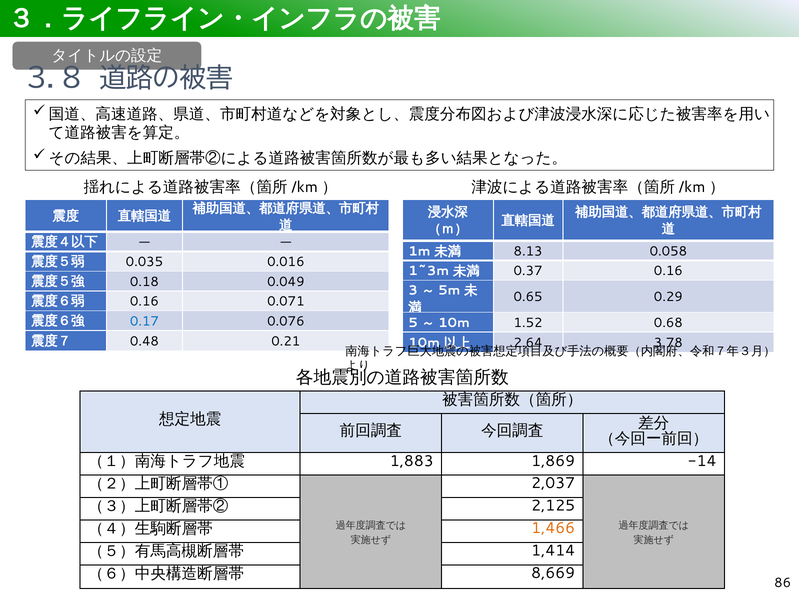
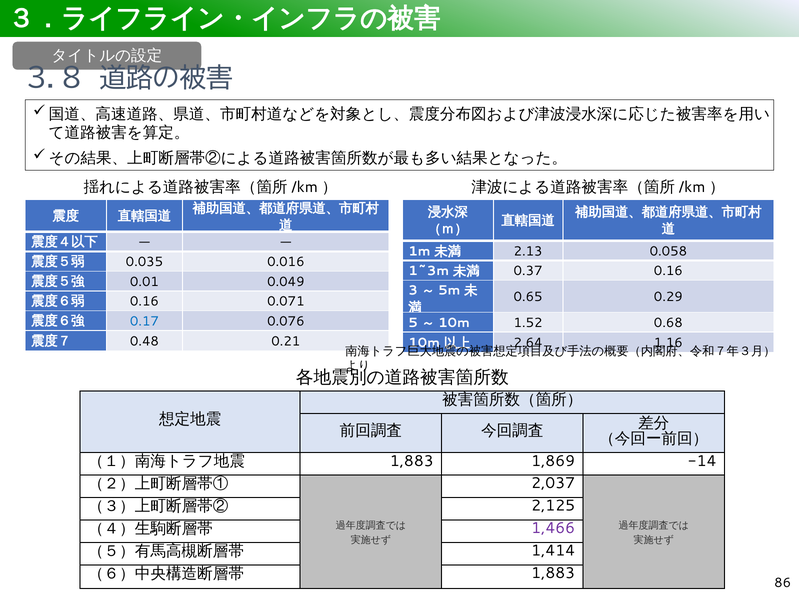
8.13: 8.13 -> 2.13
0.18: 0.18 -> 0.01
3.78: 3.78 -> 1.16
1,466 colour: orange -> purple
8,669 at (553, 573): 8,669 -> 1,883
